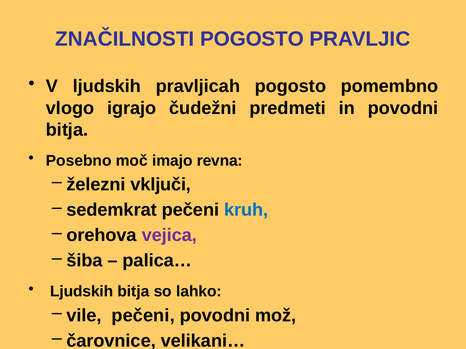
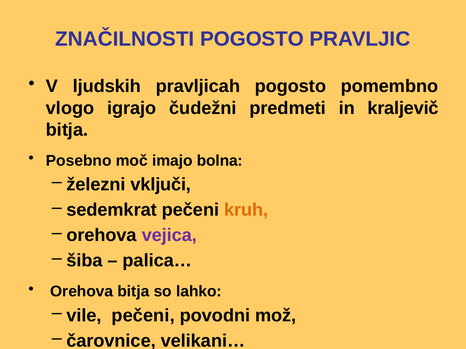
in povodni: povodni -> kraljevič
revna: revna -> bolna
kruh colour: blue -> orange
Ljudskih at (82, 292): Ljudskih -> Orehova
